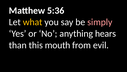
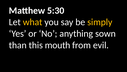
5:36: 5:36 -> 5:30
simply colour: pink -> yellow
hears: hears -> sown
